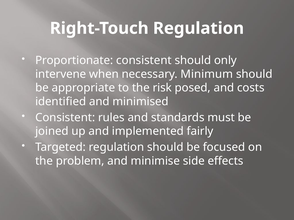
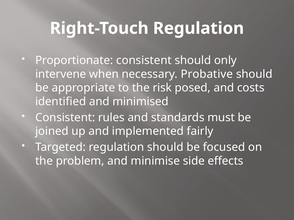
Minimum: Minimum -> Probative
